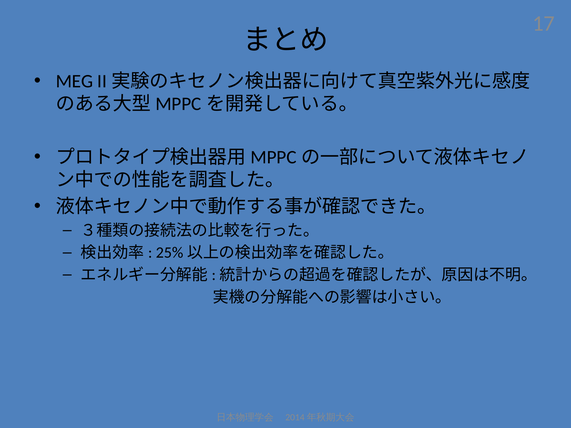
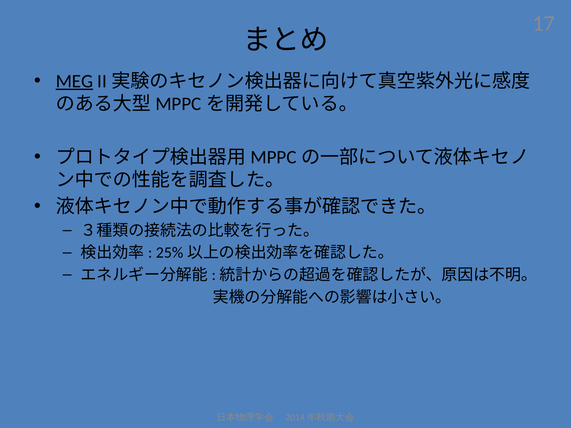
MEG underline: none -> present
